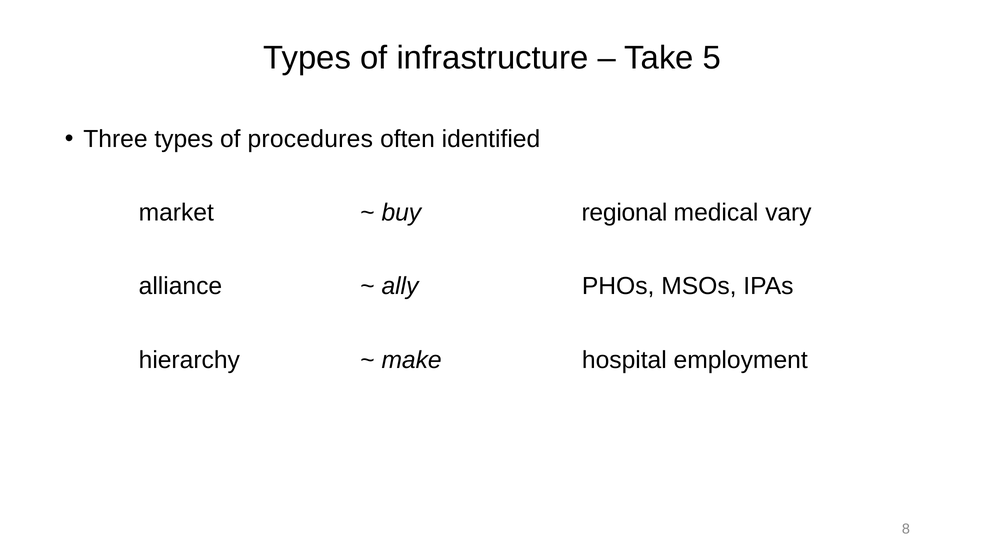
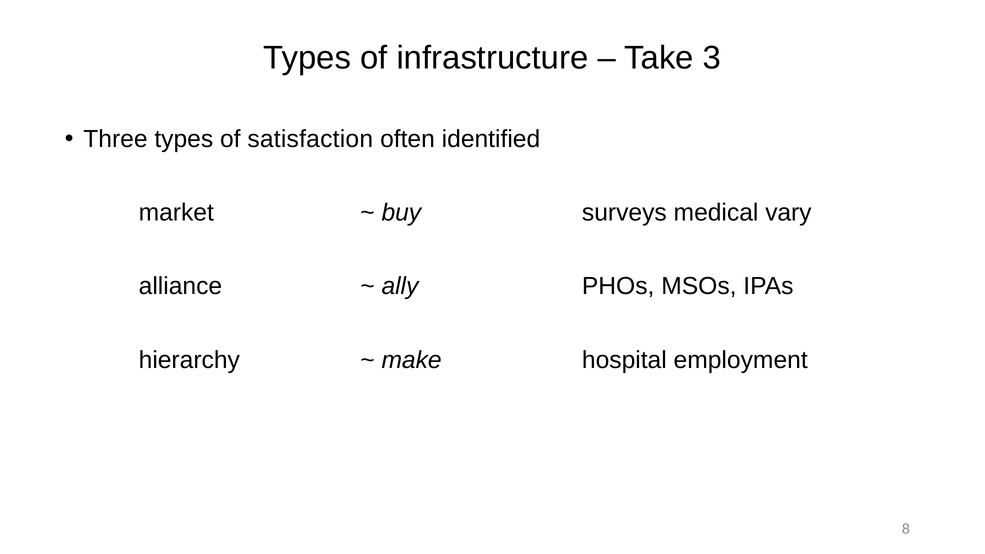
5: 5 -> 3
procedures: procedures -> satisfaction
regional: regional -> surveys
